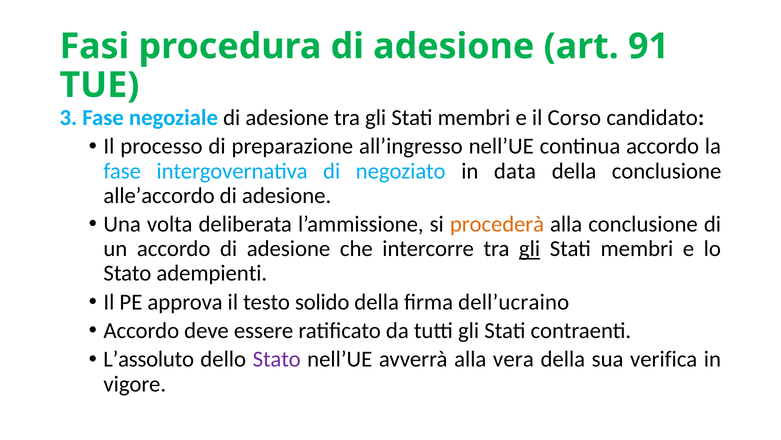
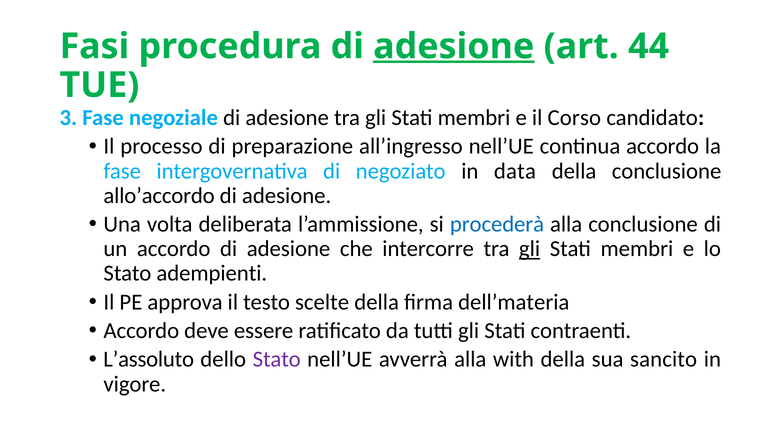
adesione at (454, 46) underline: none -> present
91: 91 -> 44
alle’accordo: alle’accordo -> allo’accordo
procederà colour: orange -> blue
solido: solido -> scelte
dell’ucraino: dell’ucraino -> dell’materia
vera: vera -> with
verifica: verifica -> sancito
